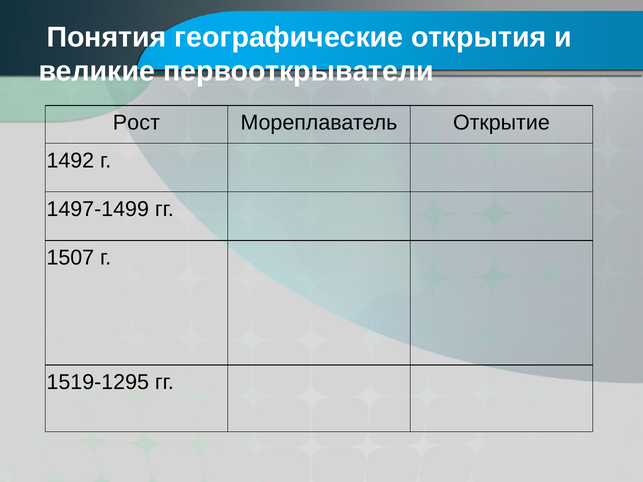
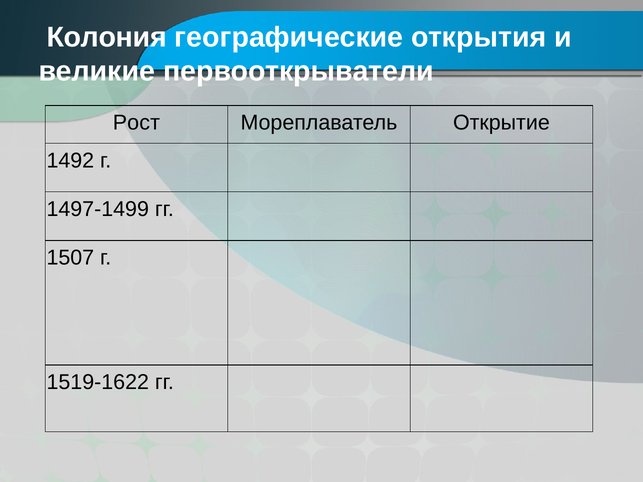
Понятия: Понятия -> Колония
1519-1295: 1519-1295 -> 1519-1622
